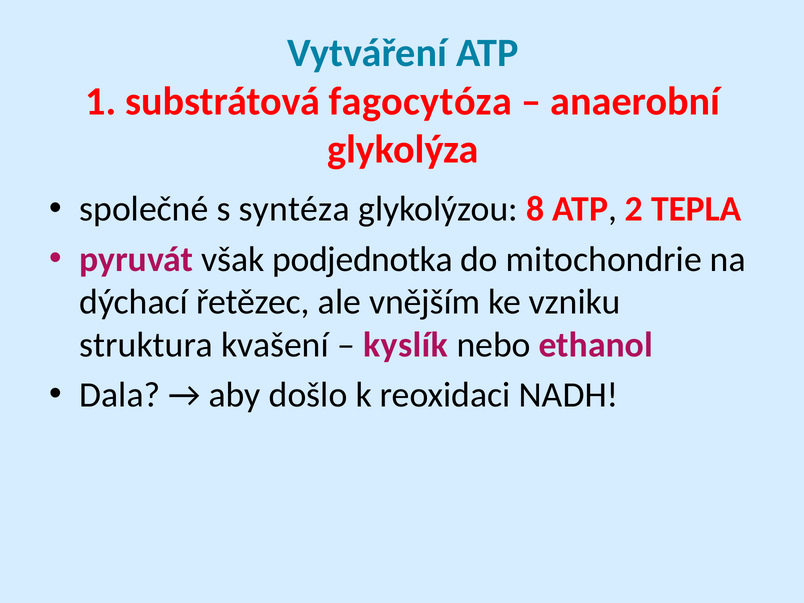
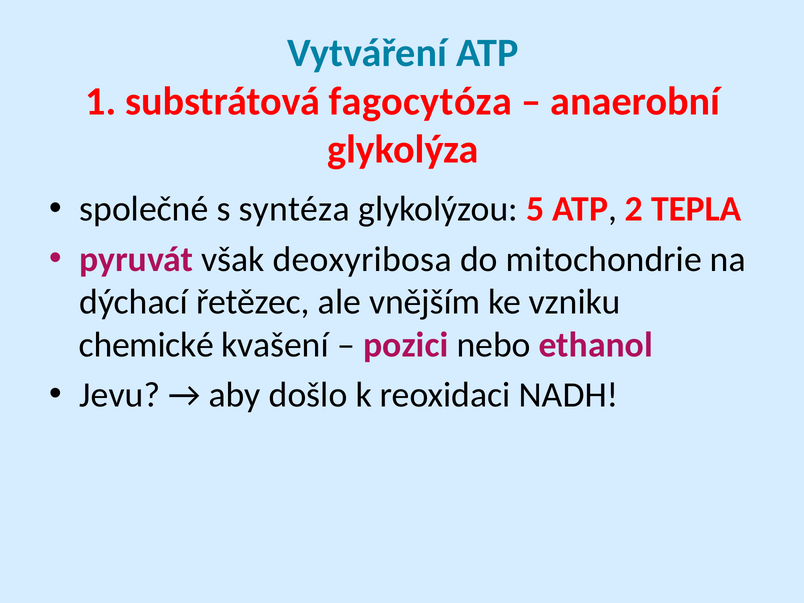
8: 8 -> 5
podjednotka: podjednotka -> deoxyribosa
struktura: struktura -> chemické
kyslík: kyslík -> pozici
Dala: Dala -> Jevu
